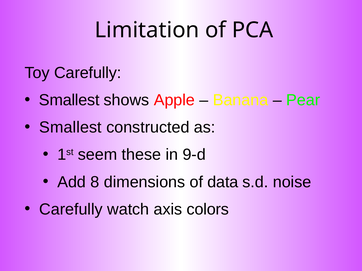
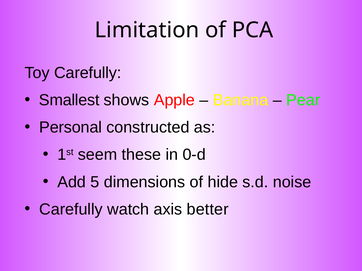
Smallest at (70, 128): Smallest -> Personal
9-d: 9-d -> 0-d
8: 8 -> 5
data: data -> hide
colors: colors -> better
